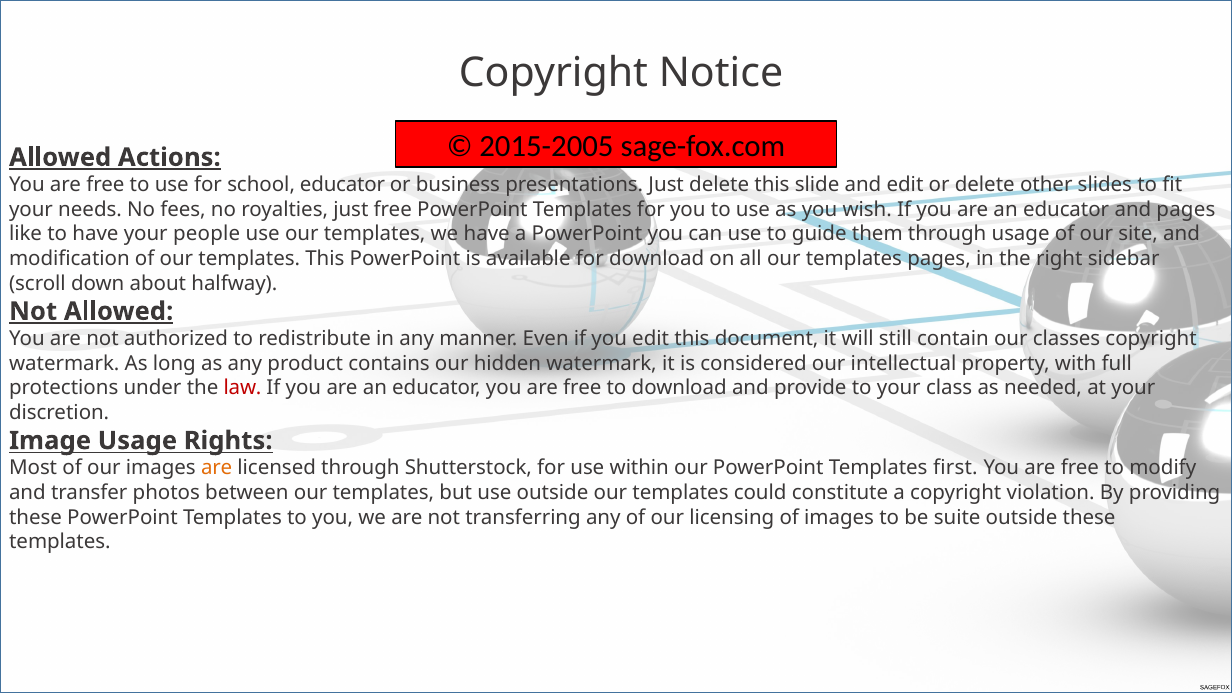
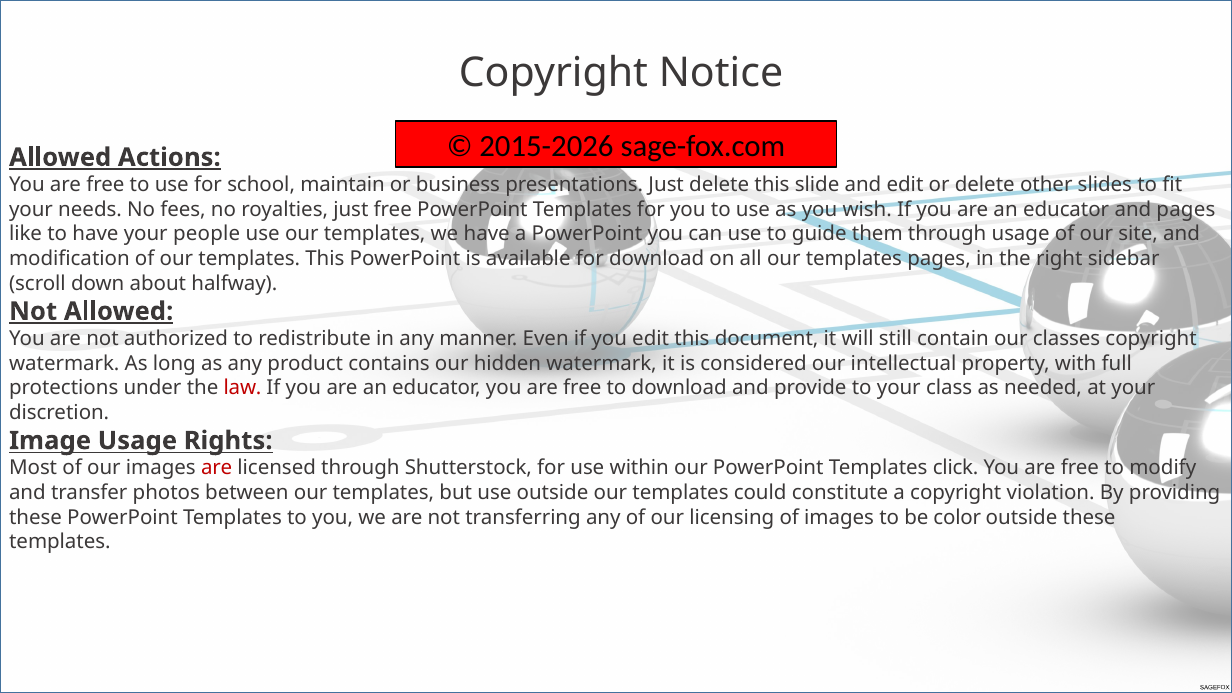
2015-2005: 2015-2005 -> 2015-2026
school educator: educator -> maintain
are at (217, 468) colour: orange -> red
first: first -> click
suite: suite -> color
